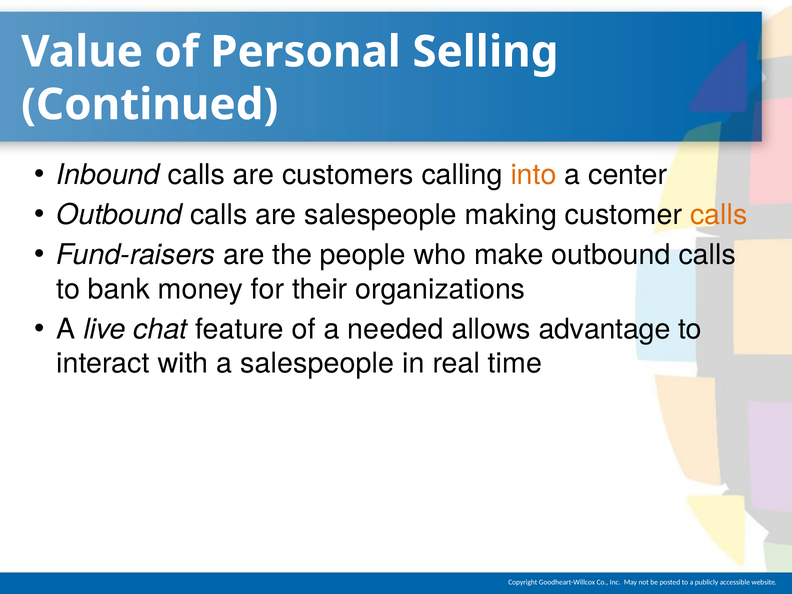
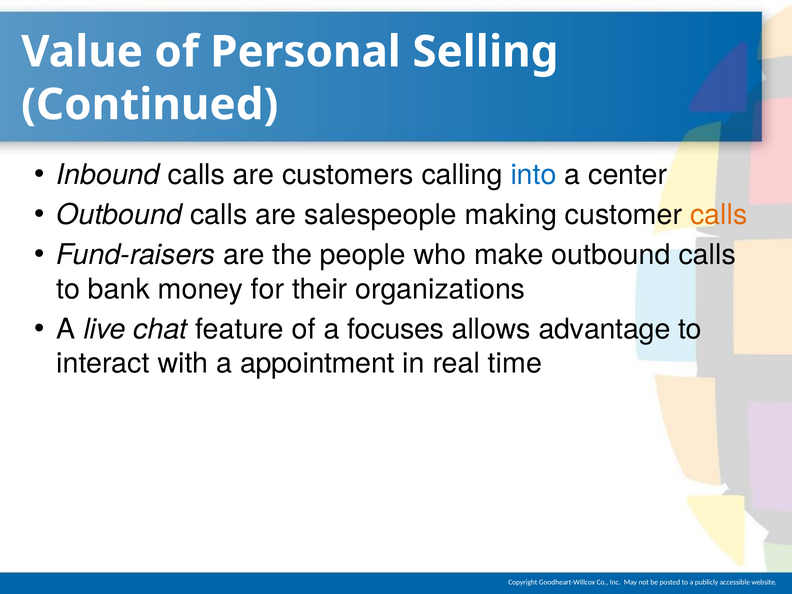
into colour: orange -> blue
needed: needed -> focuses
a salespeople: salespeople -> appointment
